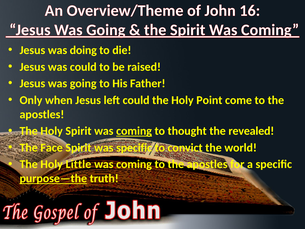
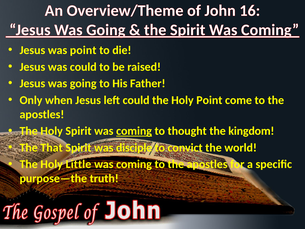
was doing: doing -> point
revealed: revealed -> kingdom
Face: Face -> That
was specific: specific -> disciple
purpose—the underline: present -> none
